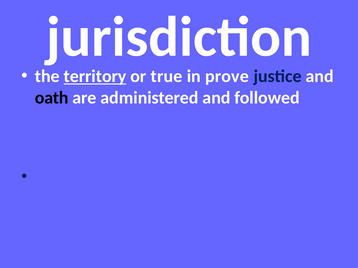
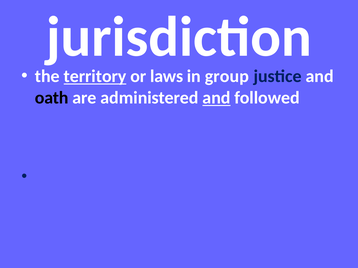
true: true -> laws
prove: prove -> group
and at (216, 98) underline: none -> present
